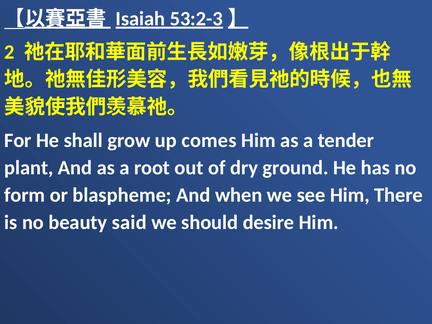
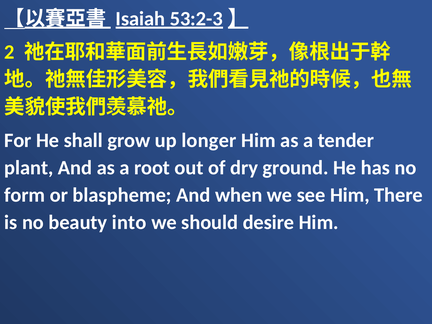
comes: comes -> longer
said: said -> into
